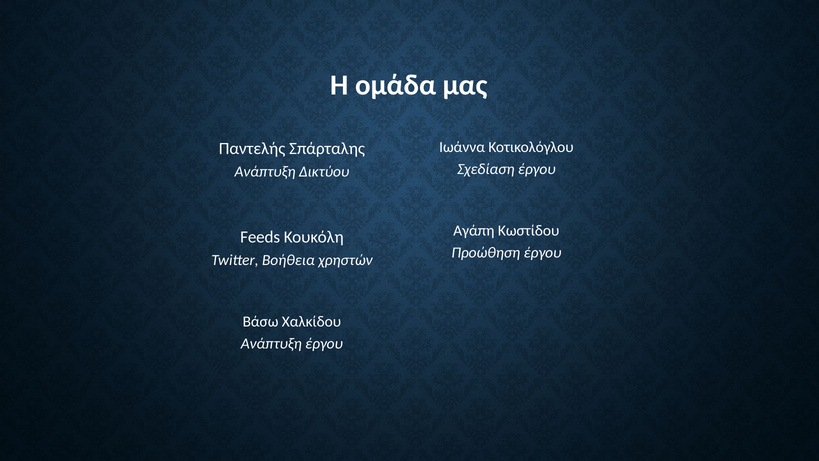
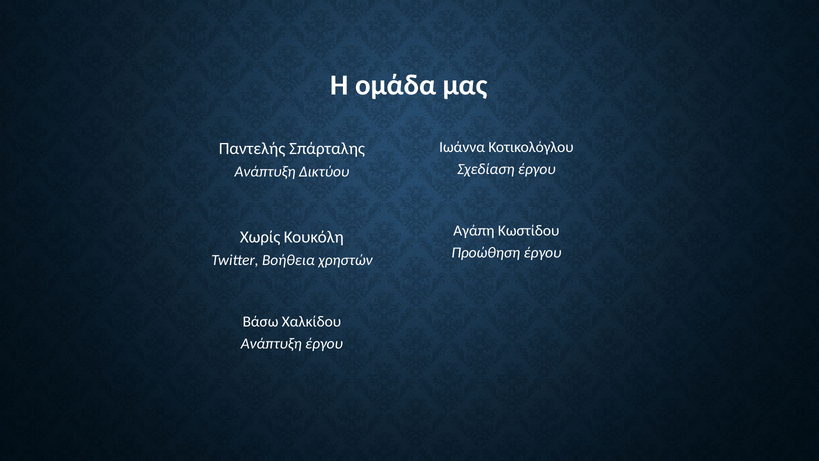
Feeds: Feeds -> Χωρίς
